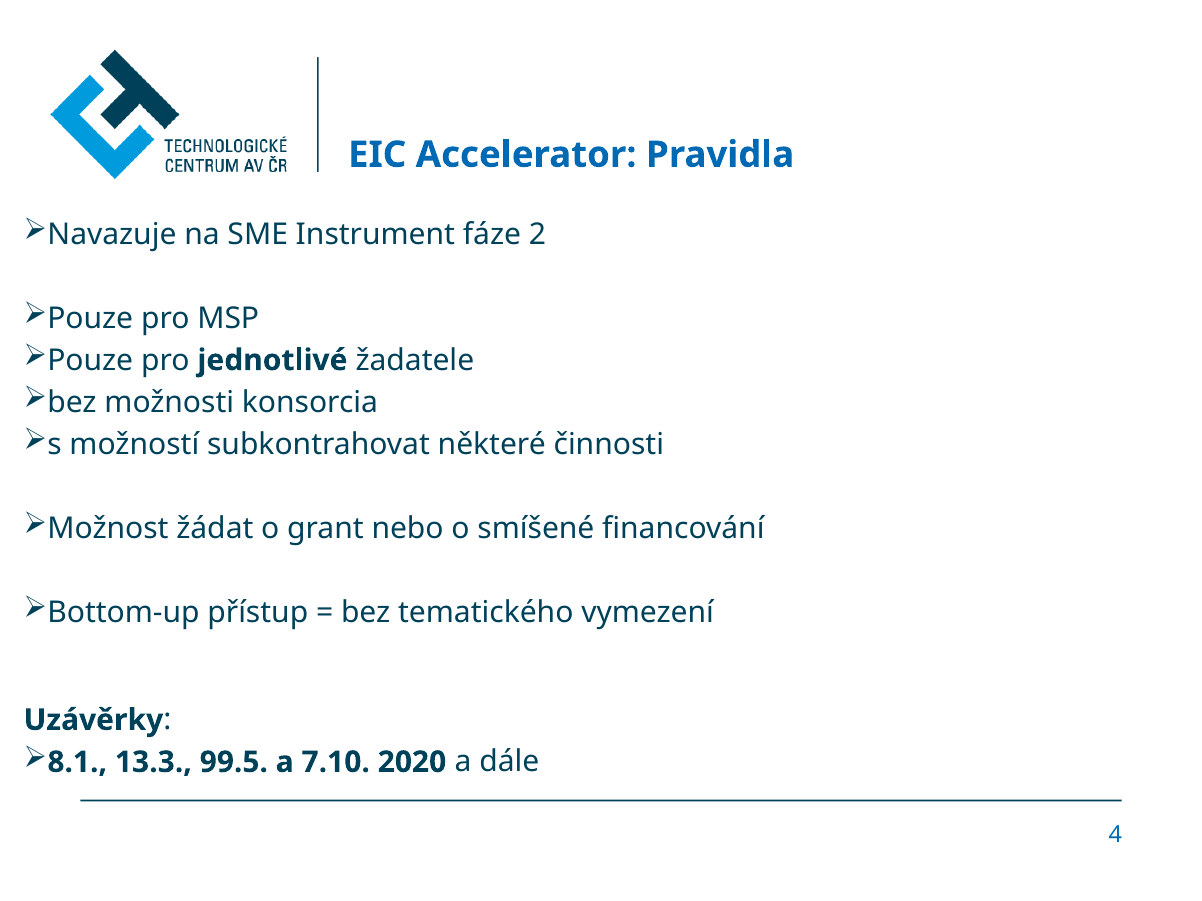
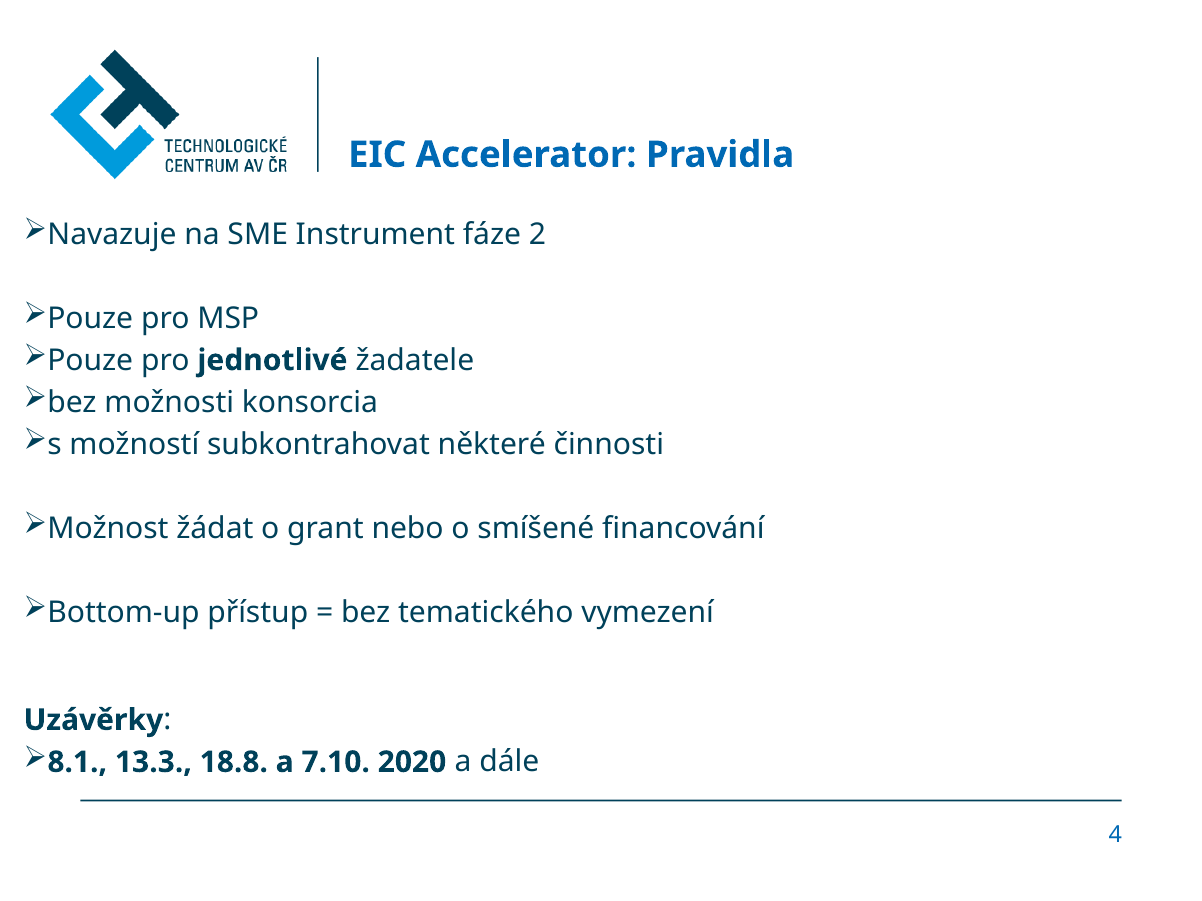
99.5: 99.5 -> 18.8
